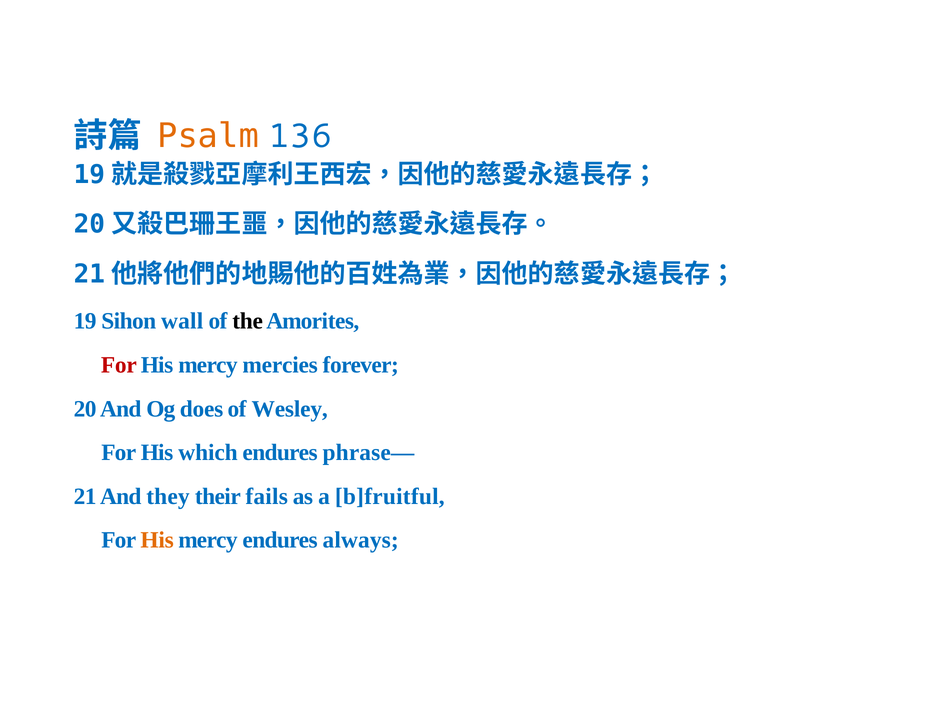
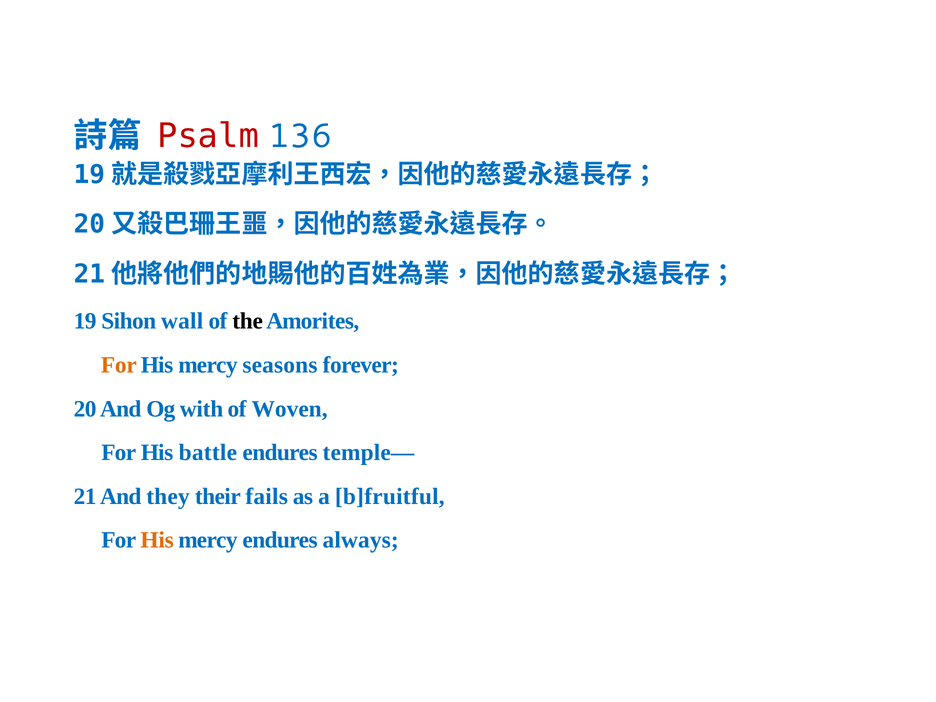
Psalm colour: orange -> red
For at (119, 365) colour: red -> orange
mercies: mercies -> seasons
does: does -> with
Wesley: Wesley -> Woven
which: which -> battle
phrase—: phrase— -> temple—
